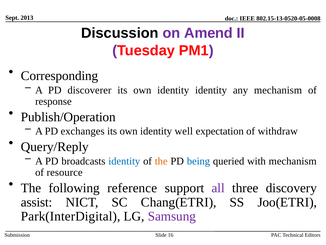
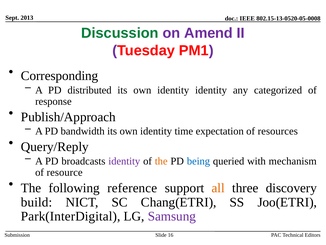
Discussion colour: black -> green
discoverer: discoverer -> distributed
any mechanism: mechanism -> categorized
Publish/Operation: Publish/Operation -> Publish/Approach
exchanges: exchanges -> bandwidth
well: well -> time
withdraw: withdraw -> resources
identity at (124, 161) colour: blue -> purple
all colour: purple -> orange
assist: assist -> build
